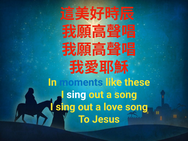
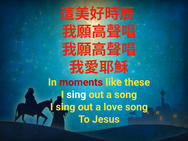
moments colour: blue -> red
